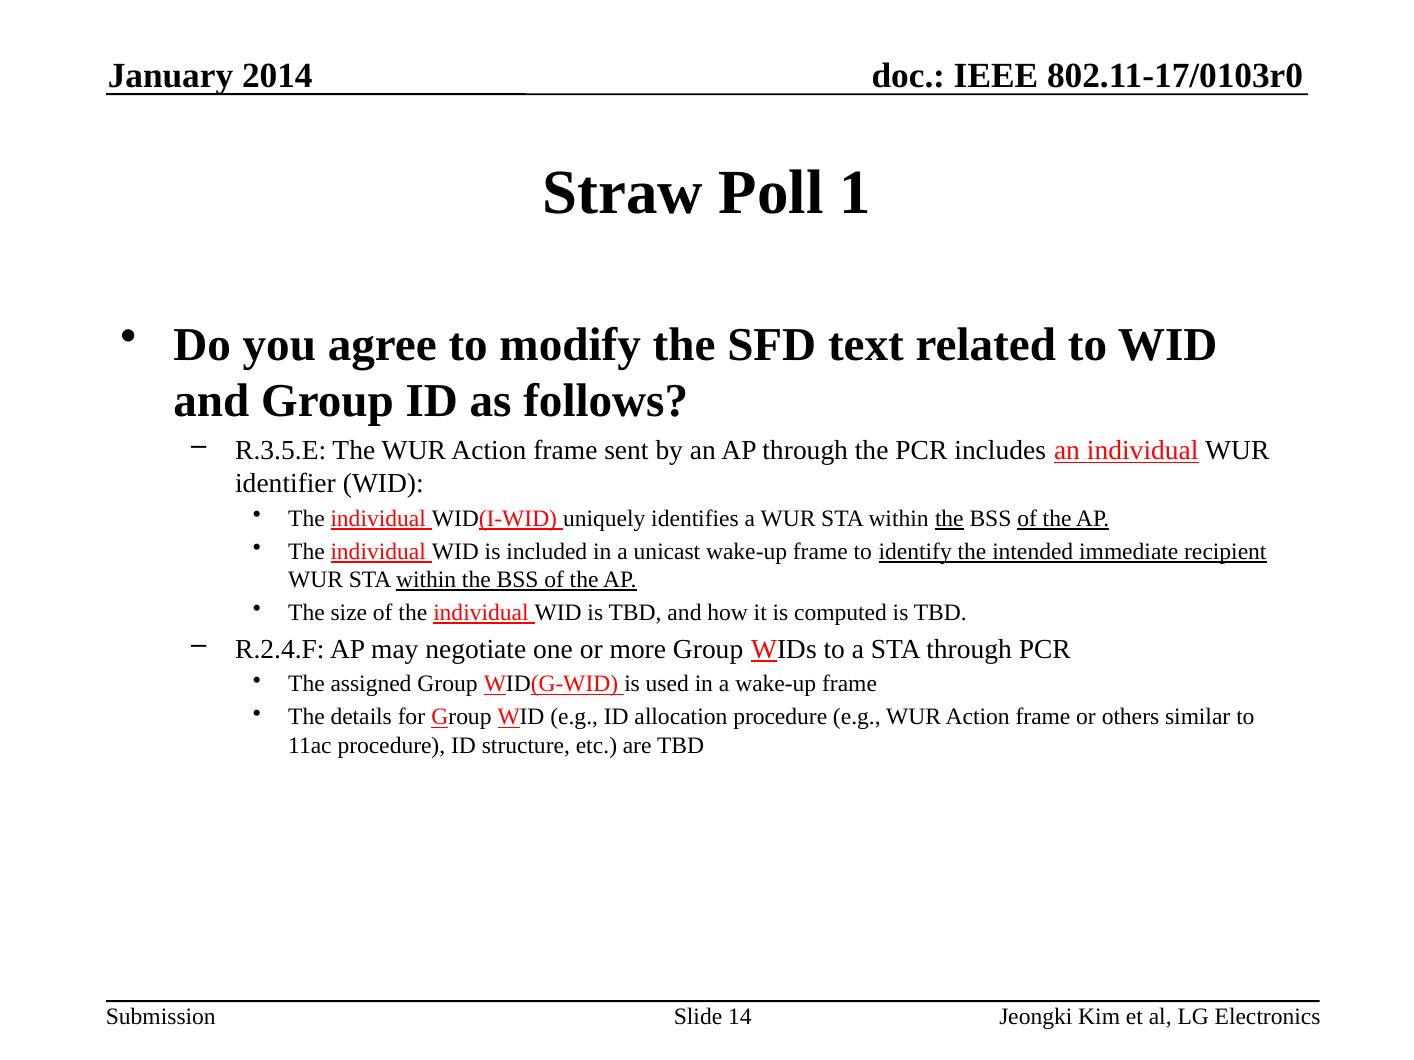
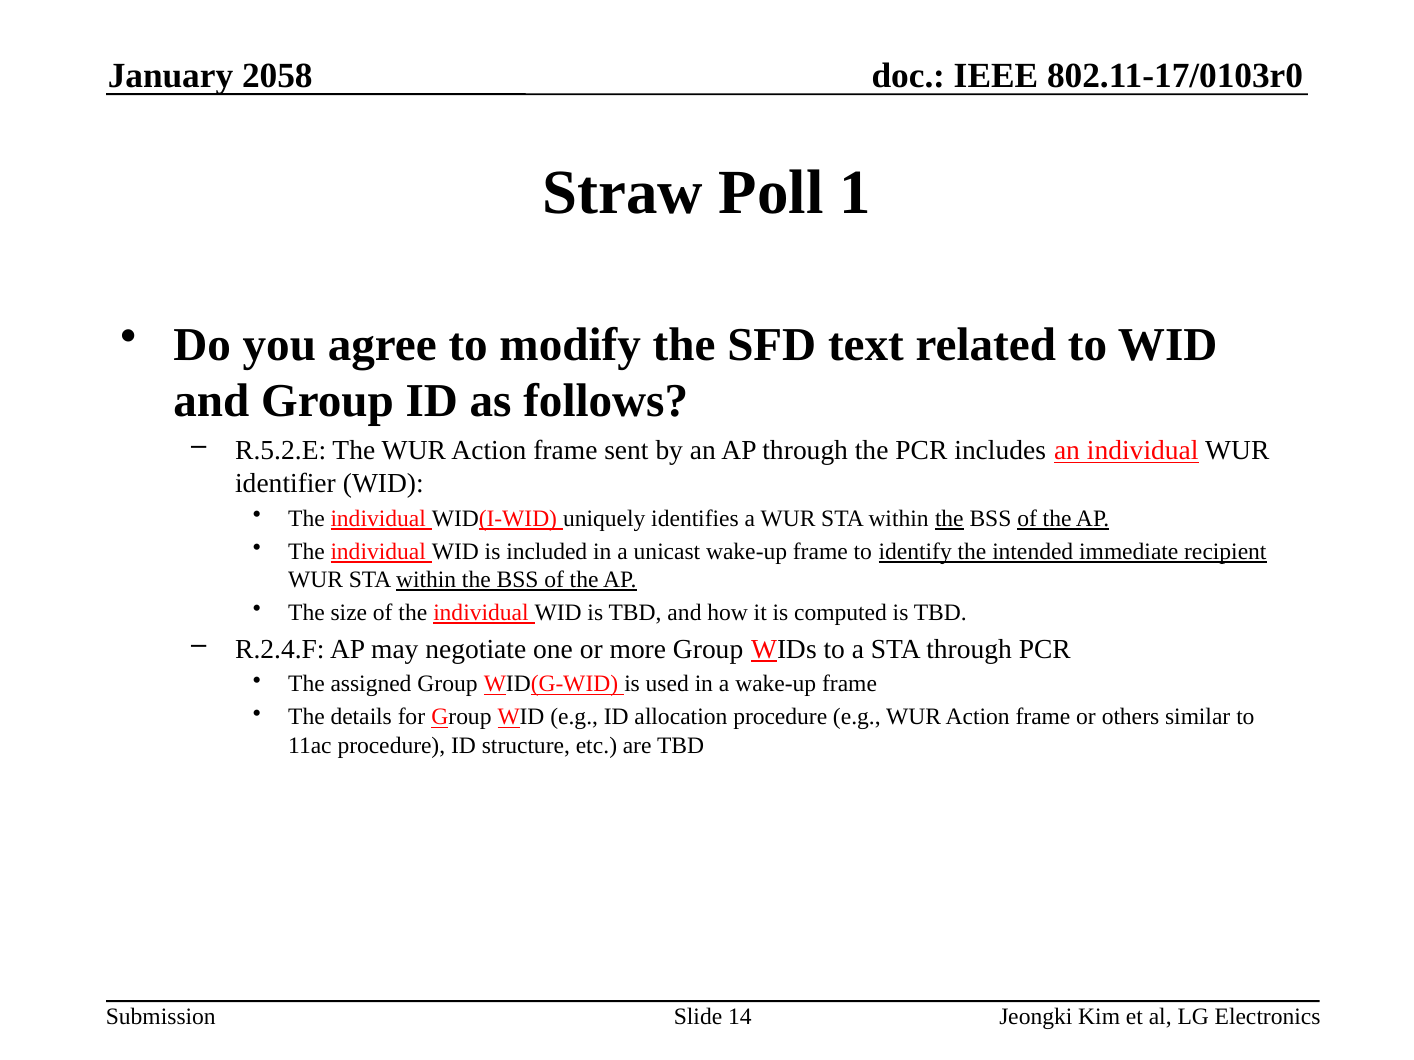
2014: 2014 -> 2058
R.3.5.E: R.3.5.E -> R.5.2.E
